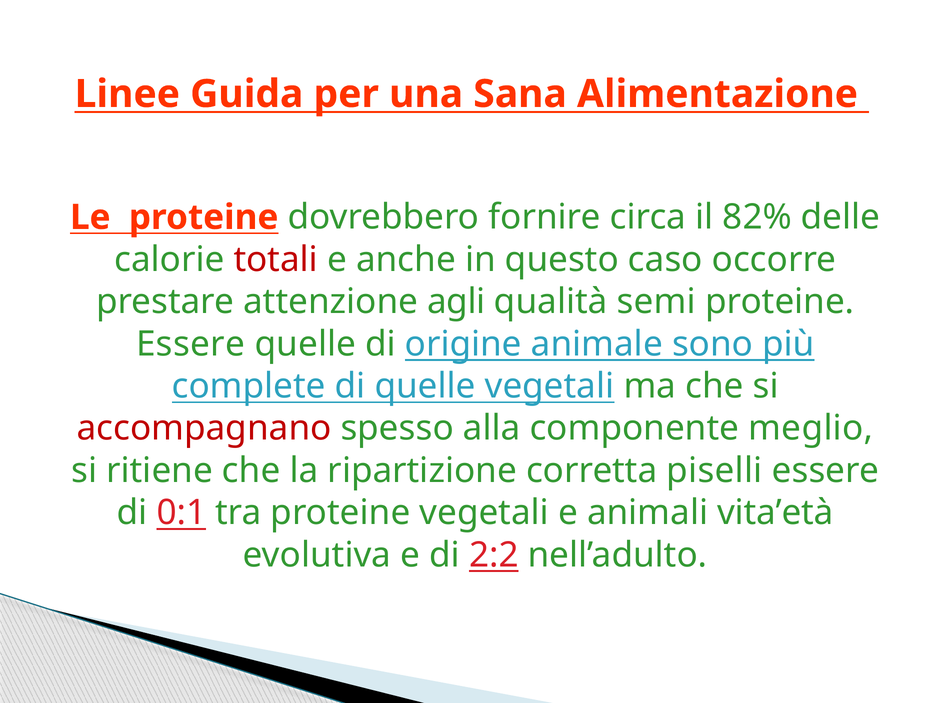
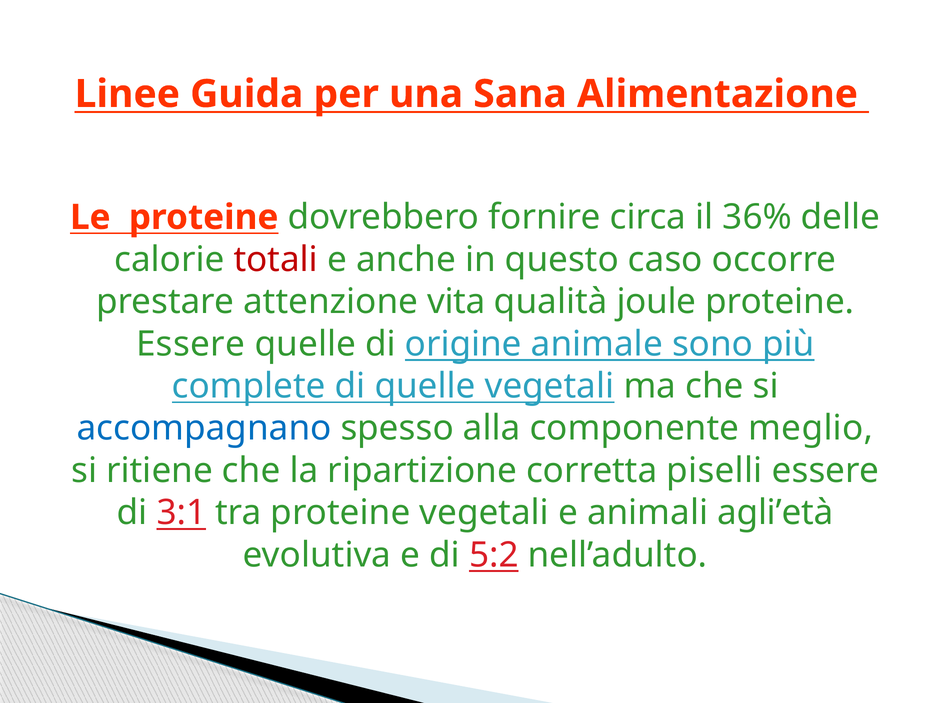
82%: 82% -> 36%
agli: agli -> vita
semi: semi -> joule
accompagnano colour: red -> blue
0:1: 0:1 -> 3:1
vita’età: vita’età -> agli’età
2:2: 2:2 -> 5:2
